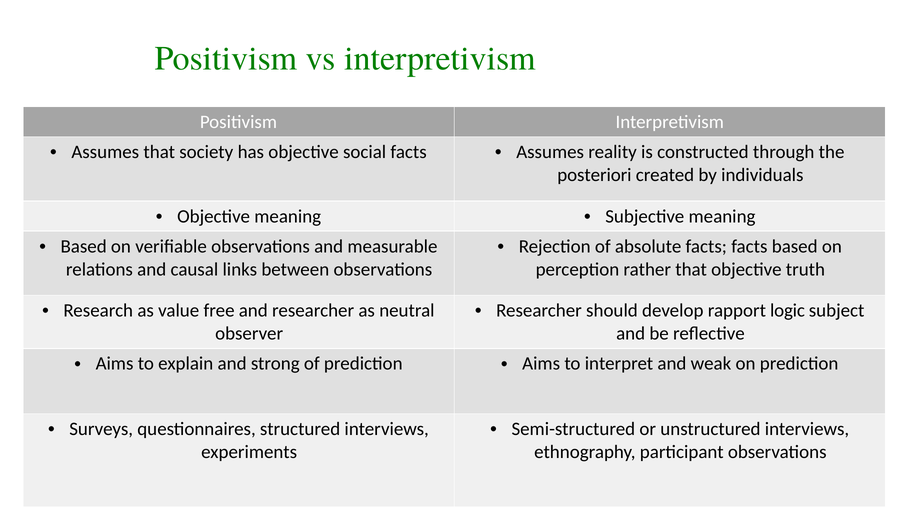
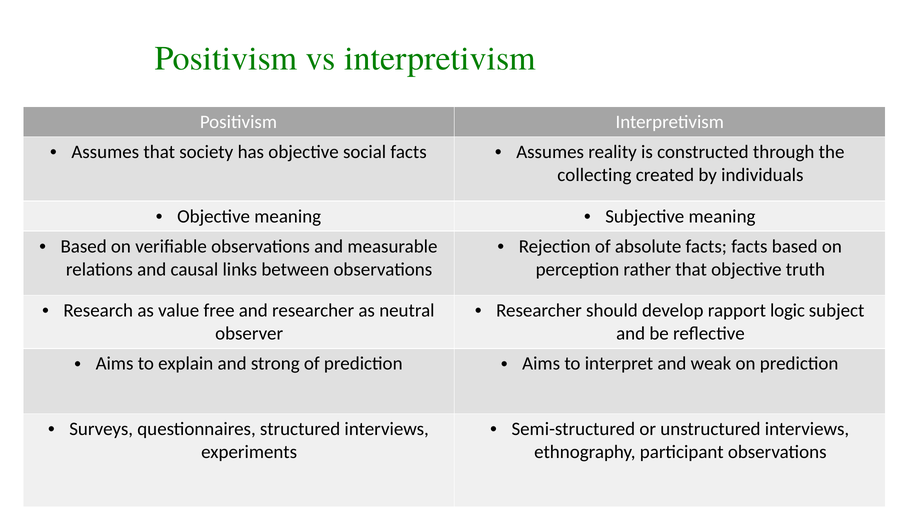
posteriori: posteriori -> collecting
